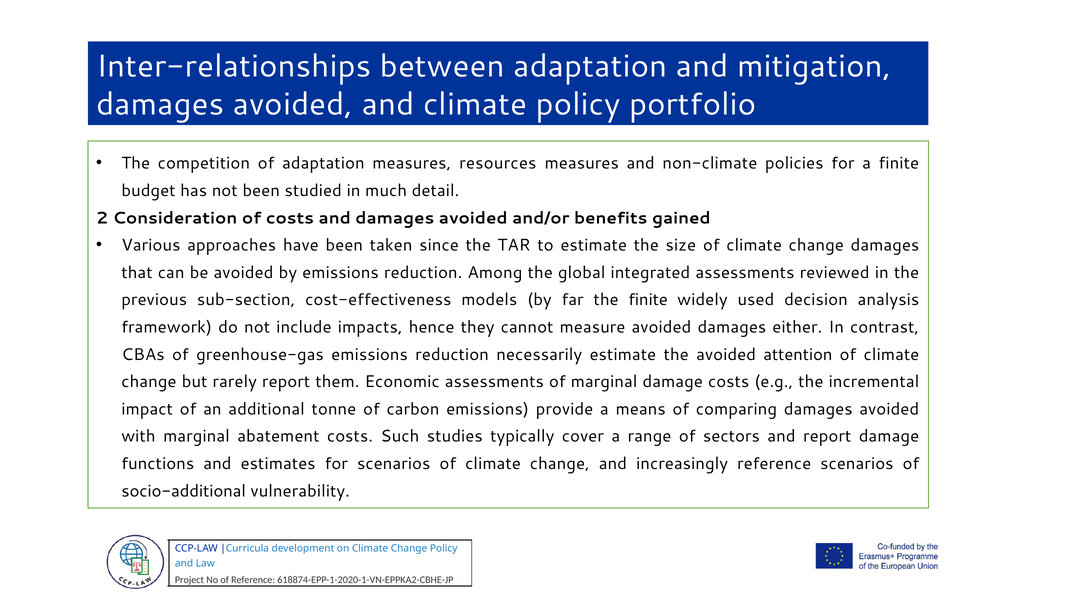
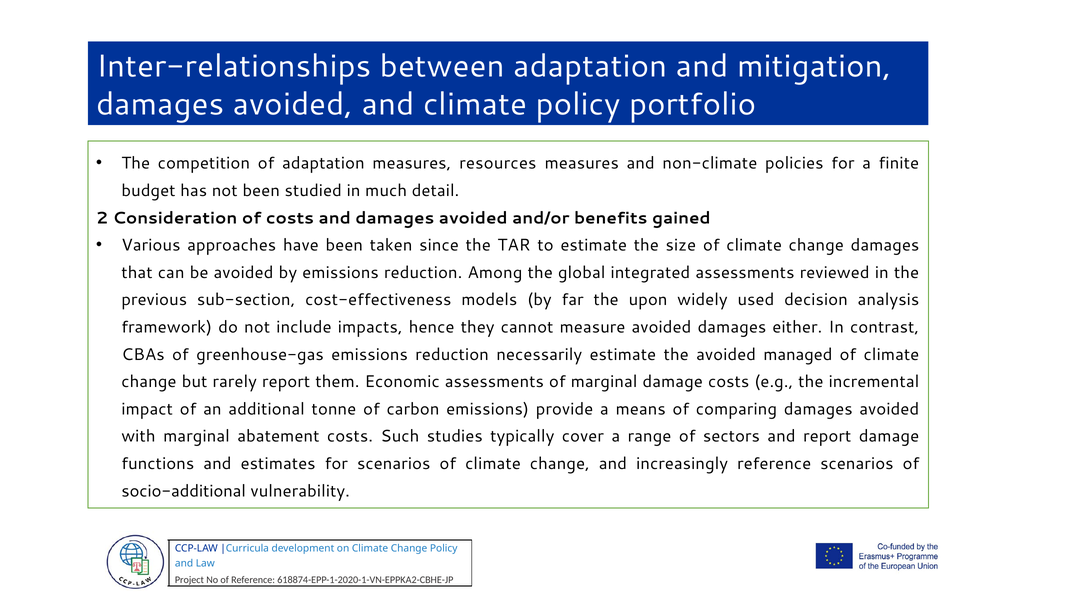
the finite: finite -> upon
attention: attention -> managed
